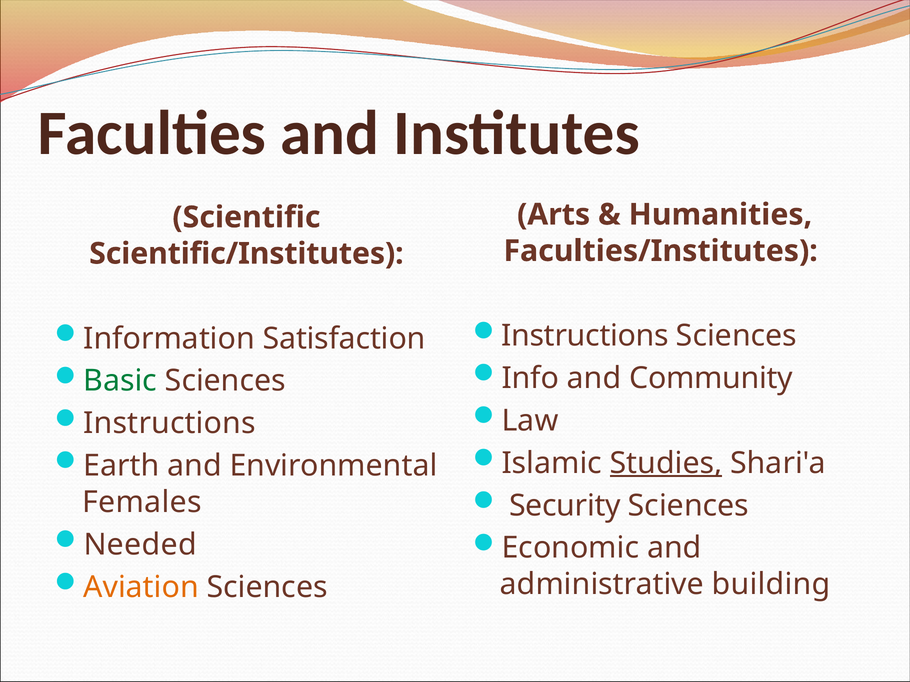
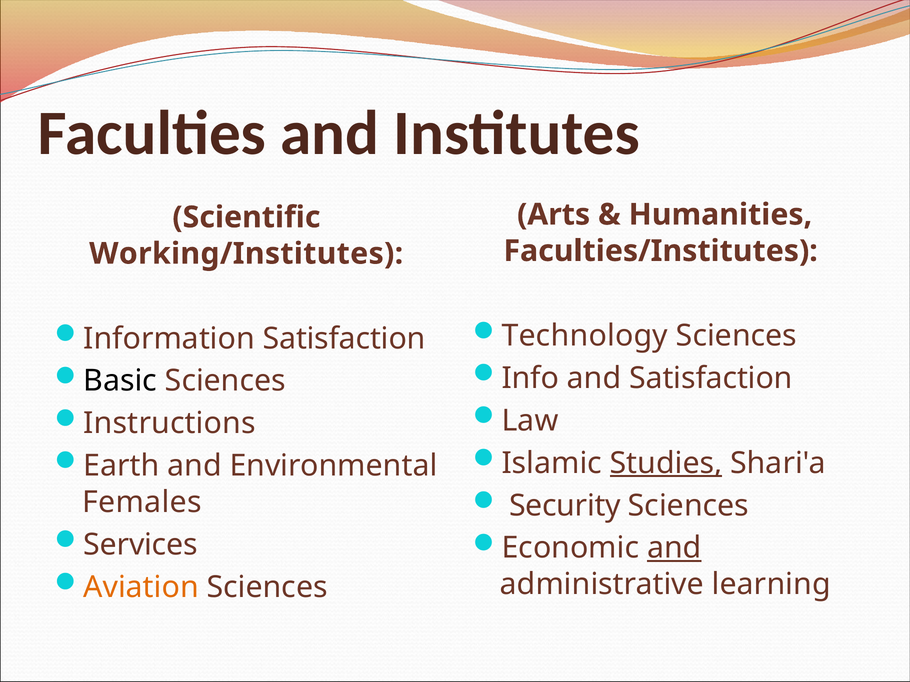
Scientific/Institutes: Scientific/Institutes -> Working/Institutes
Instructions at (585, 336): Instructions -> Technology
and Community: Community -> Satisfaction
Basic colour: green -> black
Needed: Needed -> Services
and at (674, 548) underline: none -> present
building: building -> learning
